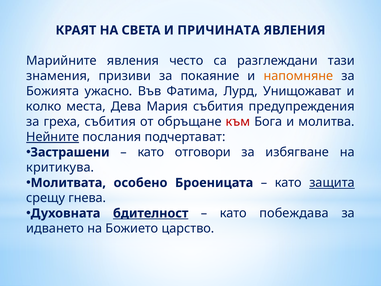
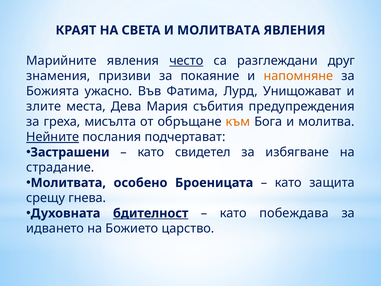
И ПРИЧИНАТА: ПРИЧИНАТА -> МОЛИТВАТА
често underline: none -> present
тази: тази -> друг
колко: колко -> злите
греха събития: събития -> мисълта
към colour: red -> orange
отговори: отговори -> свидетел
критикува: критикува -> страдание
защита underline: present -> none
